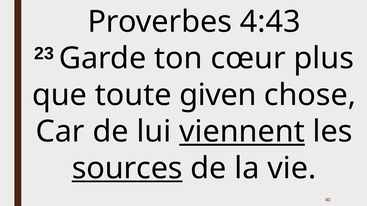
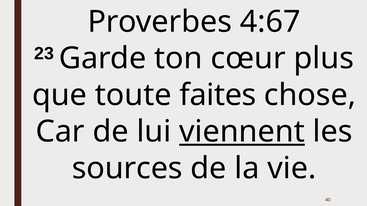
4:43: 4:43 -> 4:67
given: given -> faites
sources underline: present -> none
